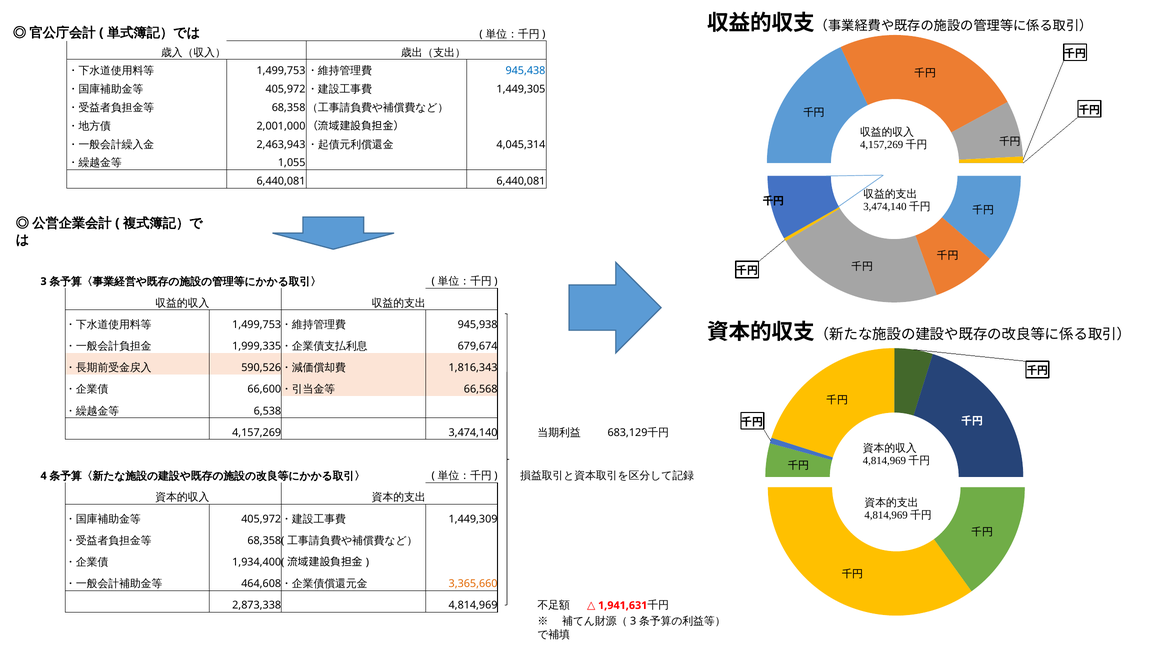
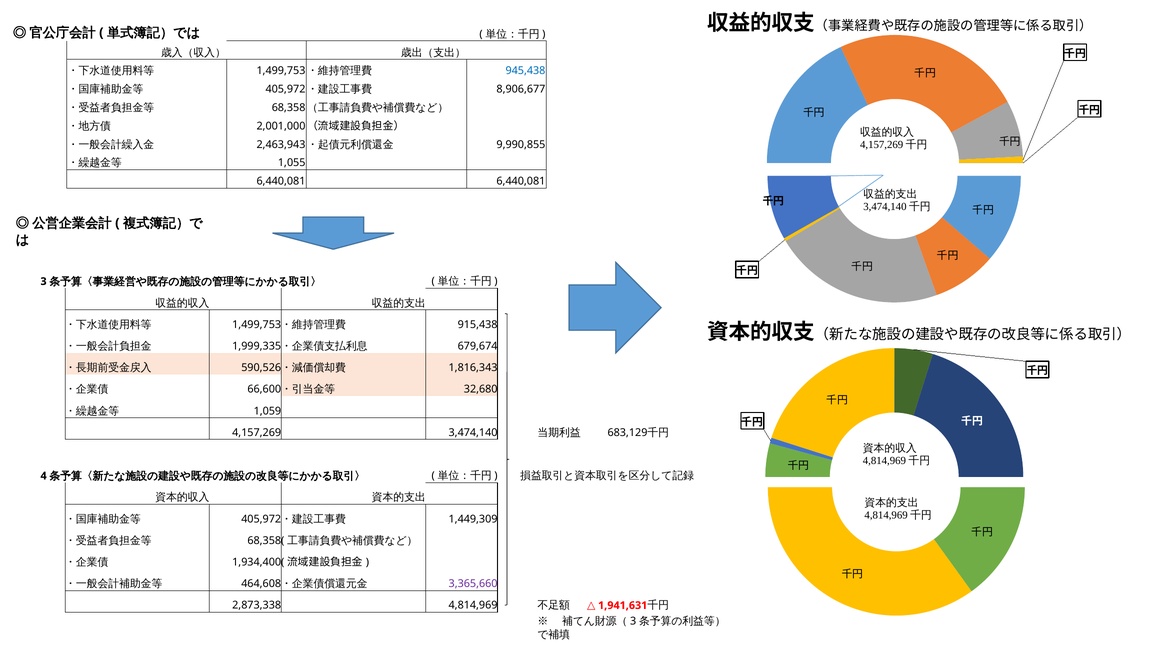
1,449,305: 1,449,305 -> 8,906,677
4,045,314: 4,045,314 -> 9,990,855
945,938: 945,938 -> 915,438
66,568: 66,568 -> 32,680
6,538: 6,538 -> 1,059
3,365,660 colour: orange -> purple
